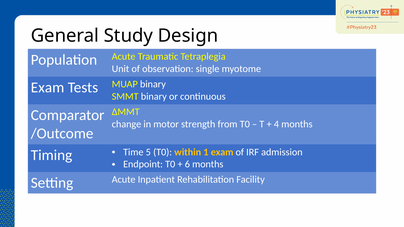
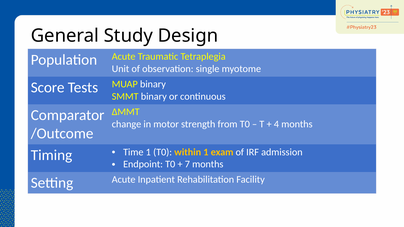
Exam at (48, 88): Exam -> Score
Time 5: 5 -> 1
6: 6 -> 7
